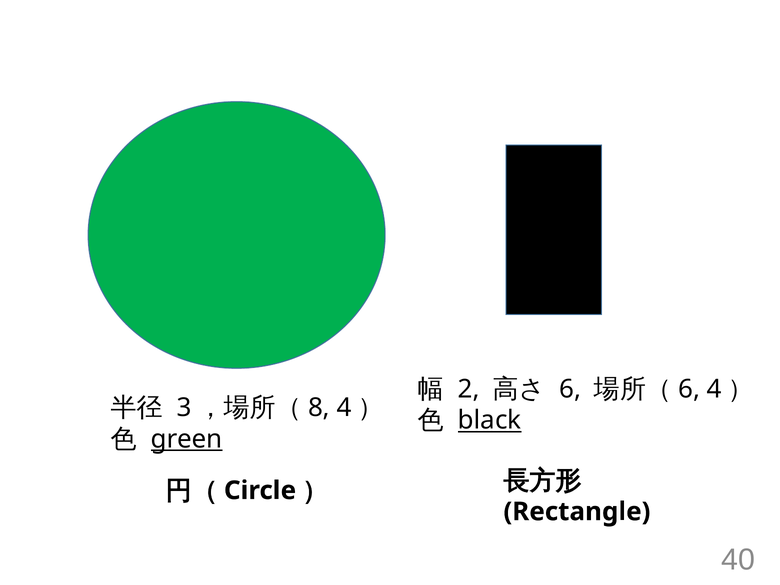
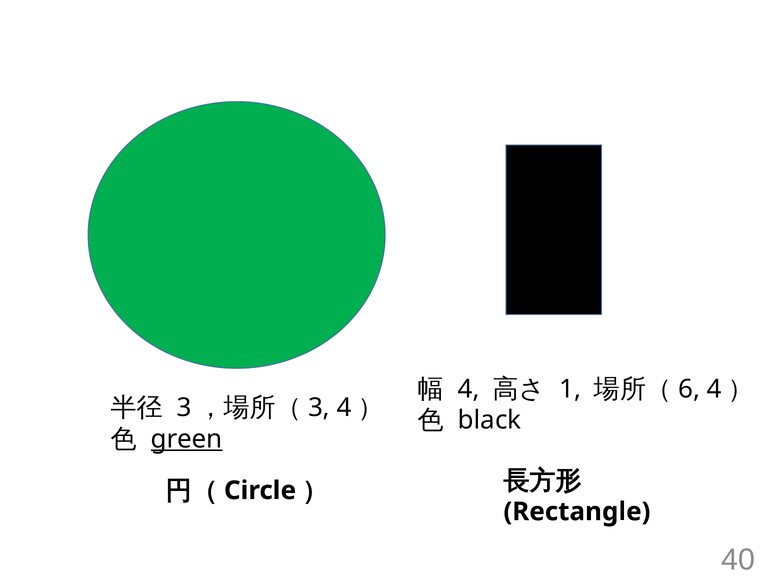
2 at (469, 389): 2 -> 4
6 at (570, 389): 6 -> 1
8 at (319, 408): 8 -> 3
black underline: present -> none
